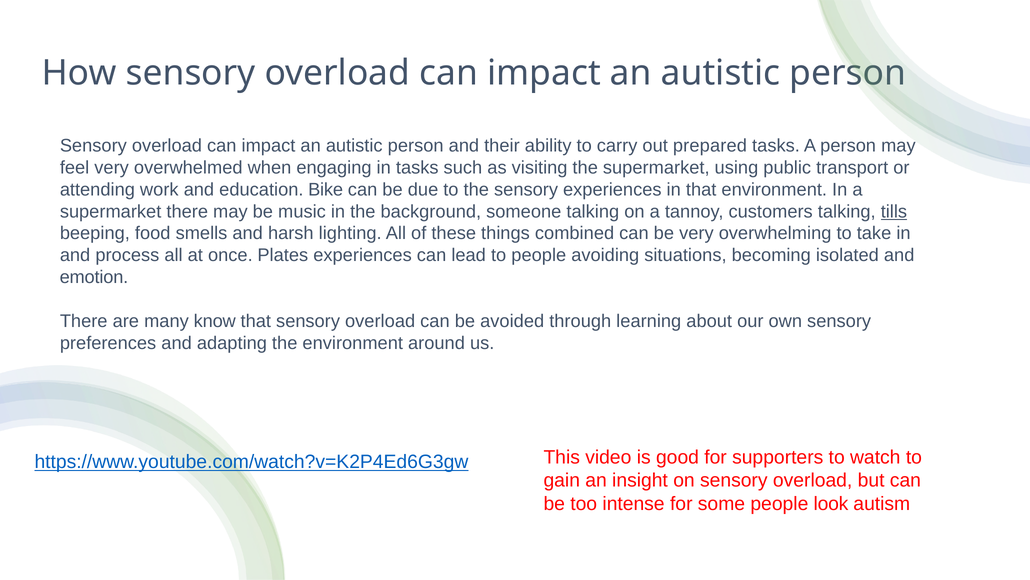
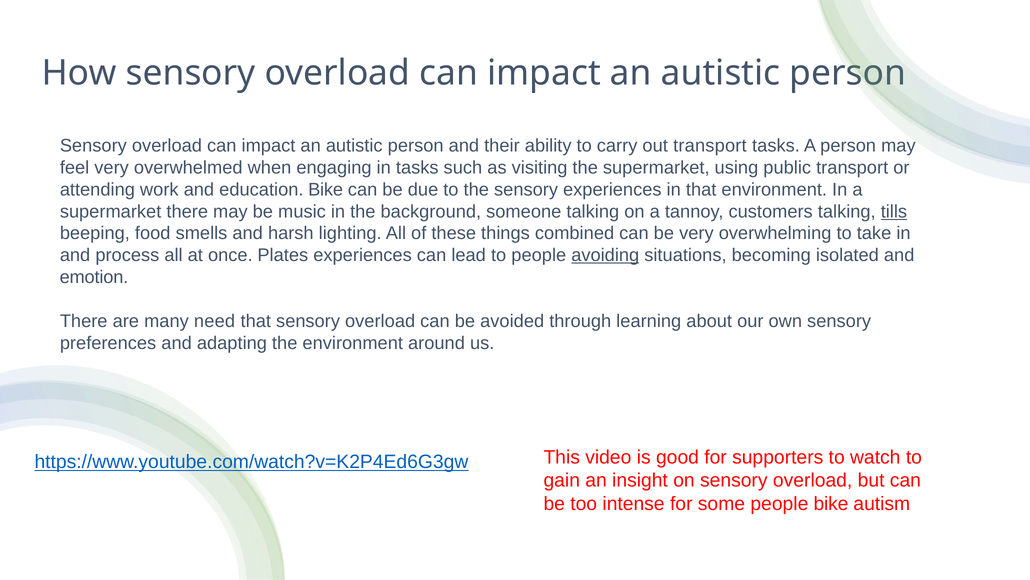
out prepared: prepared -> transport
avoiding underline: none -> present
know: know -> need
people look: look -> bike
